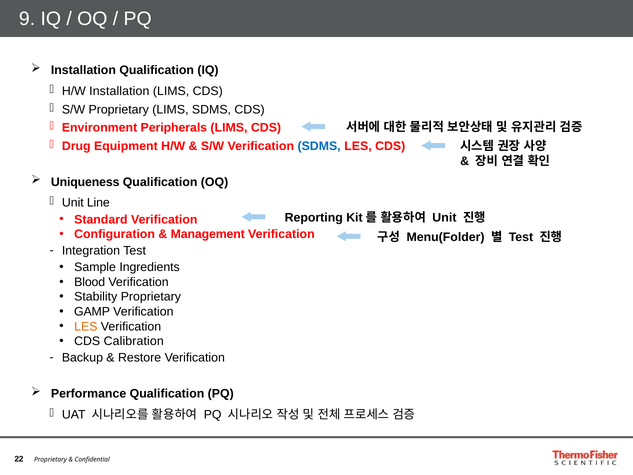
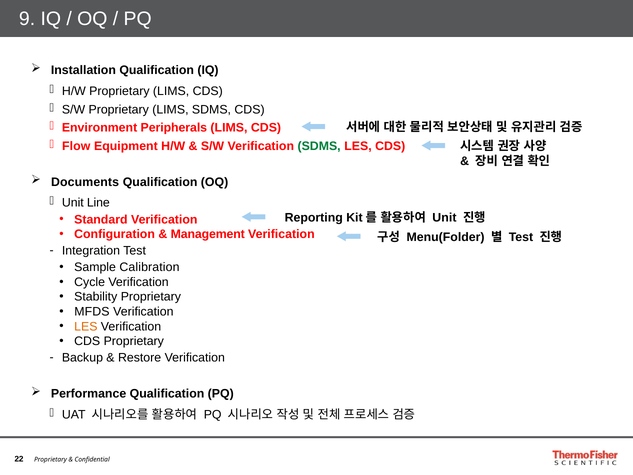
H/W Installation: Installation -> Proprietary
Drug: Drug -> Flow
SDMS at (319, 146) colour: blue -> green
Uniqueness: Uniqueness -> Documents
Ingredients: Ingredients -> Calibration
Blood: Blood -> Cycle
GAMP: GAMP -> MFDS
CDS Calibration: Calibration -> Proprietary
